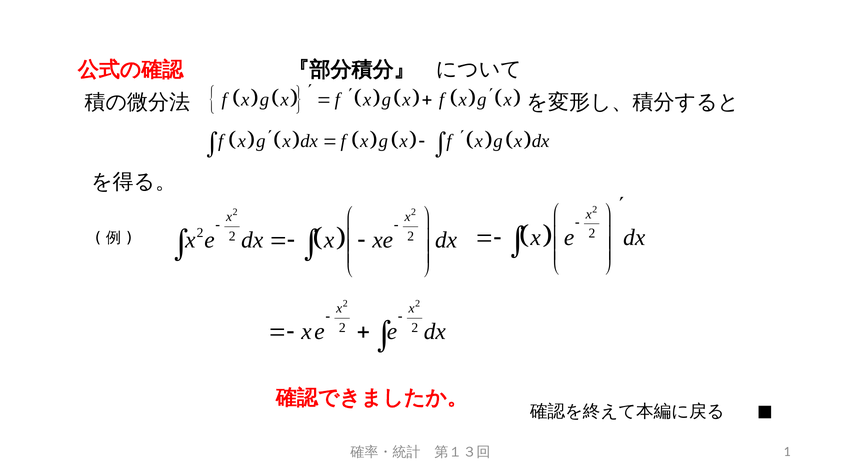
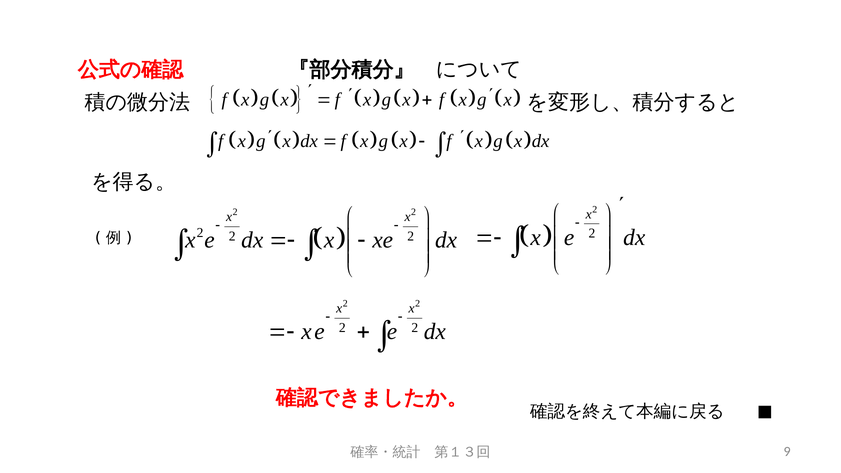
1: 1 -> 9
